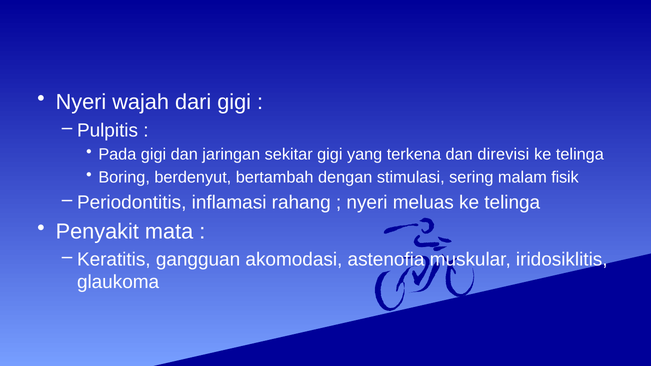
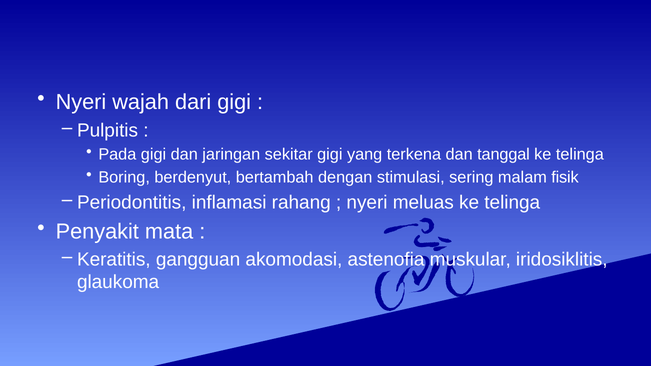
direvisi: direvisi -> tanggal
